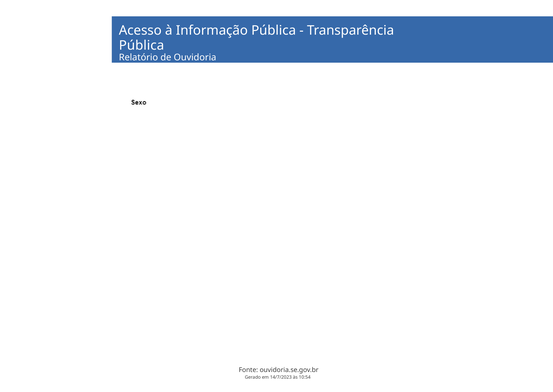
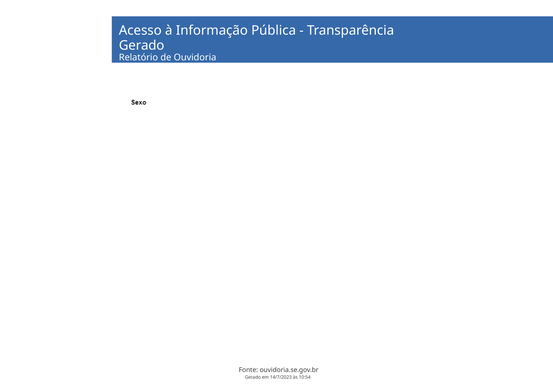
Pública at (142, 45): Pública -> Gerado
